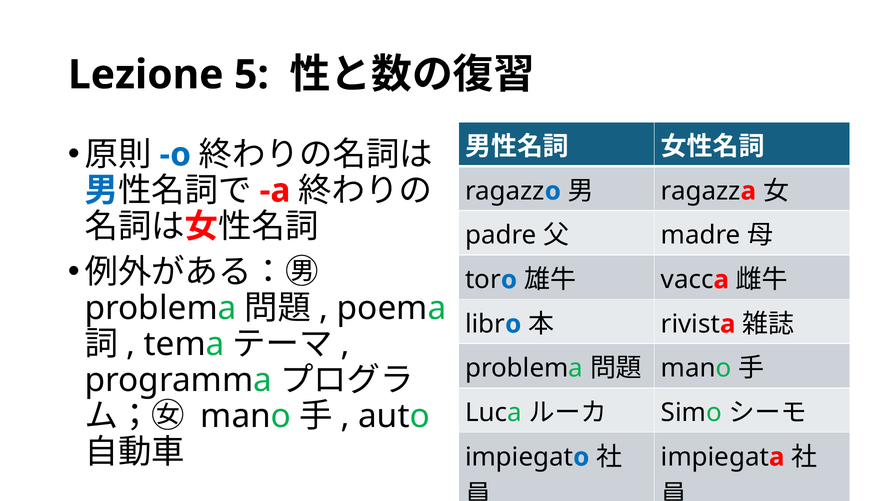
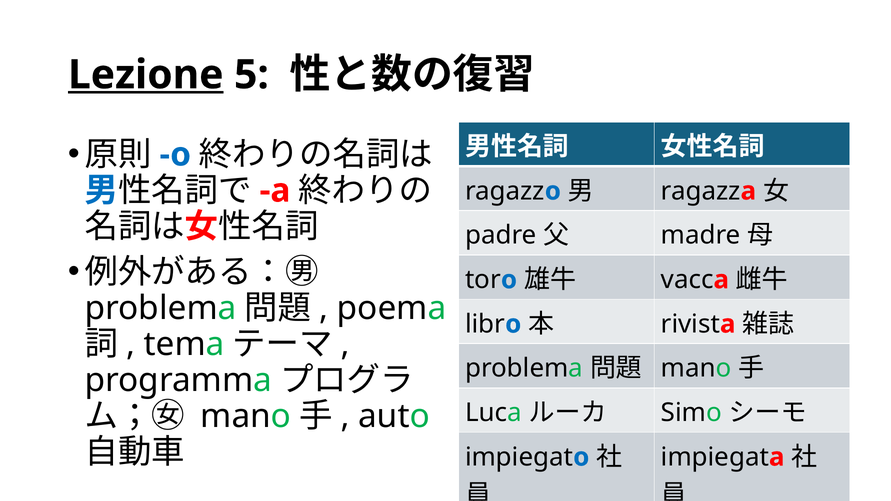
Lezione underline: none -> present
